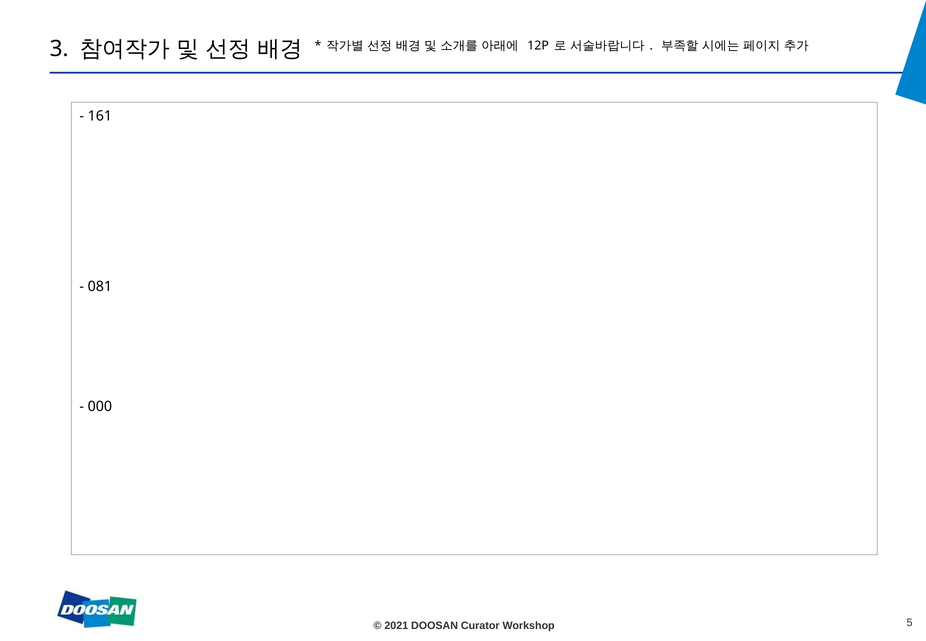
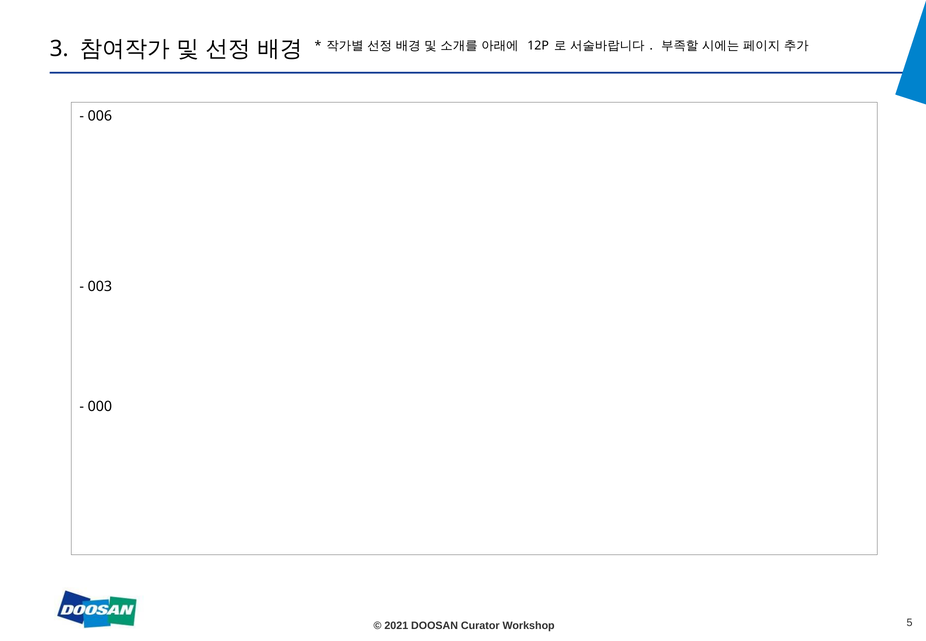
161: 161 -> 006
081: 081 -> 003
